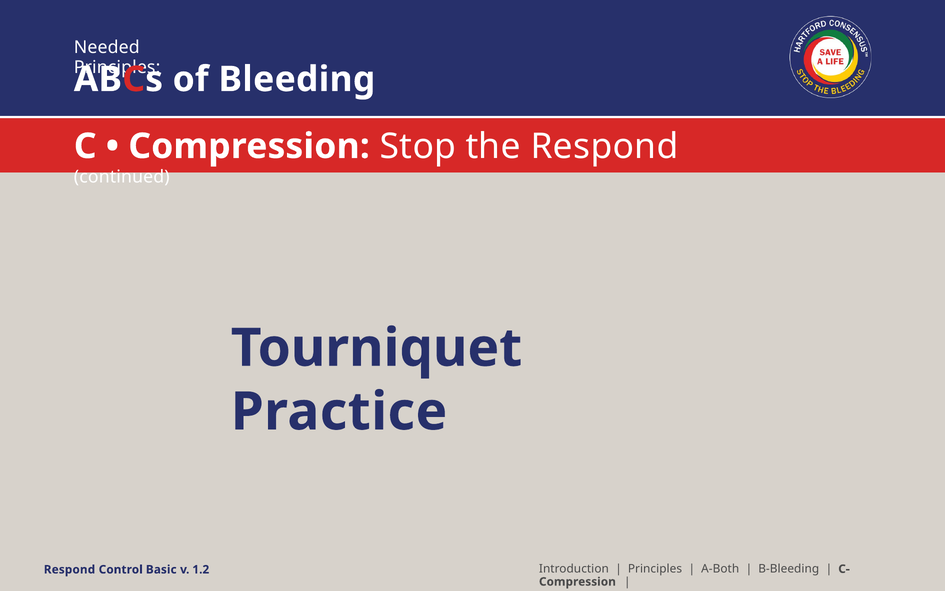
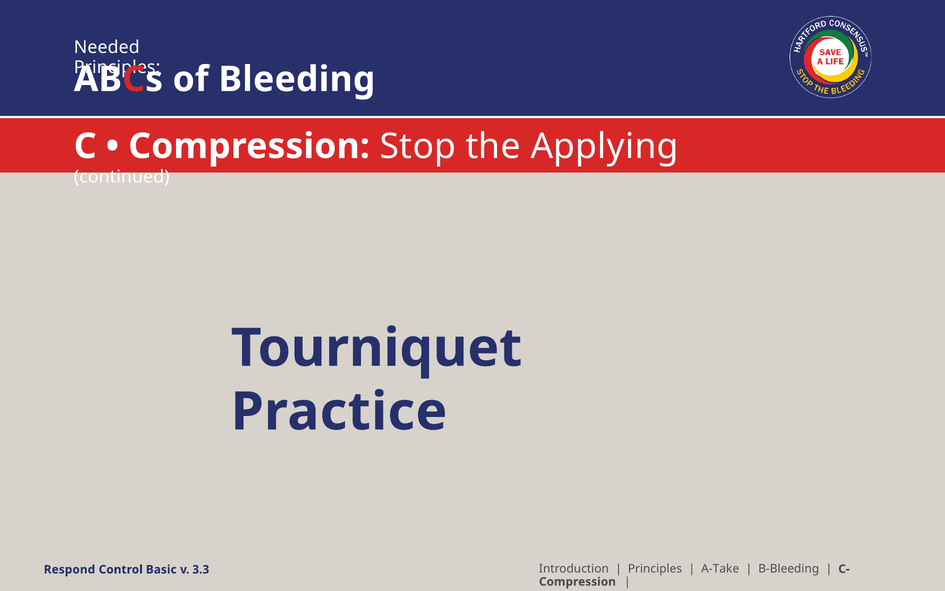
the Respond: Respond -> Applying
A-Both: A-Both -> A-Take
1.2: 1.2 -> 3.3
